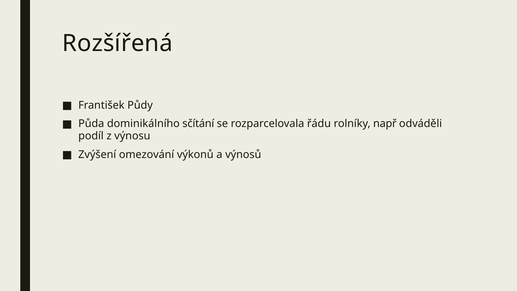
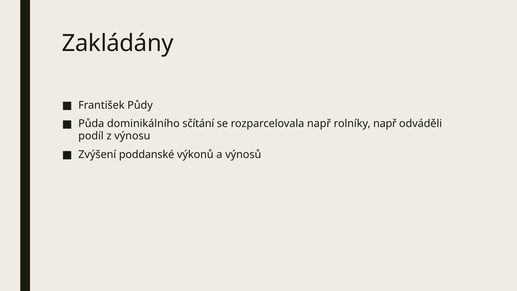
Rozšířená: Rozšířená -> Zakládány
rozparcelovala řádu: řádu -> např
omezování: omezování -> poddanské
